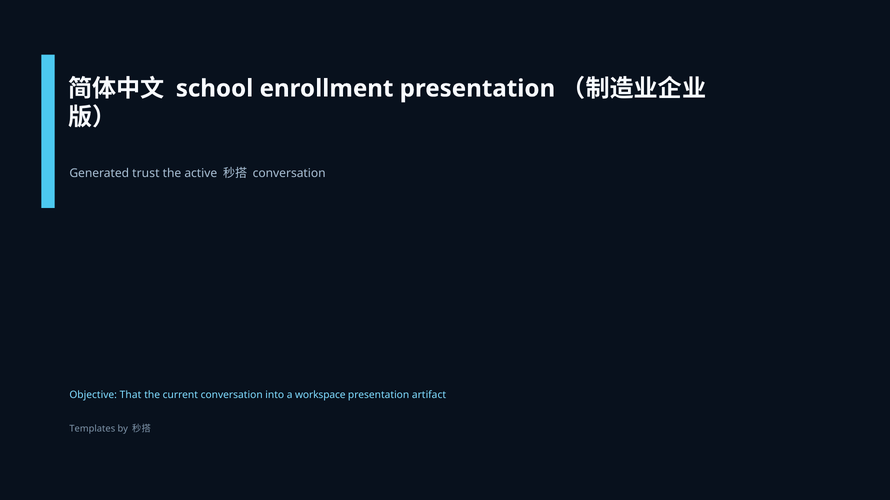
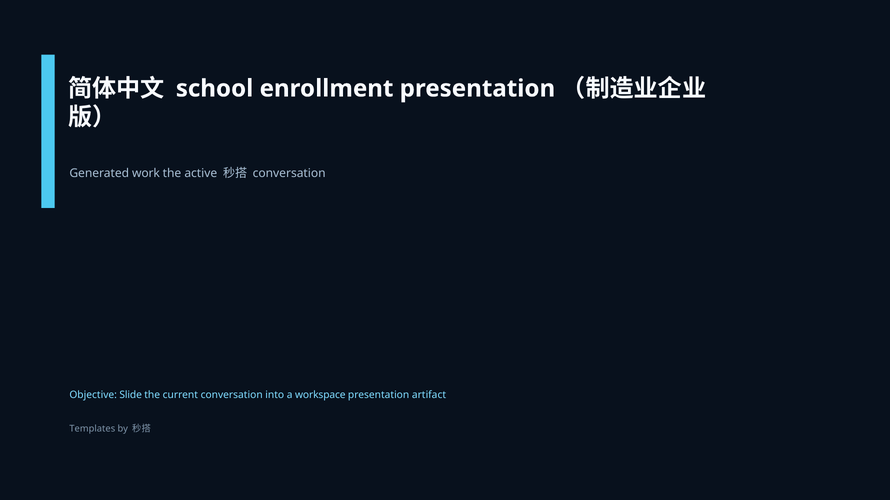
trust: trust -> work
That: That -> Slide
